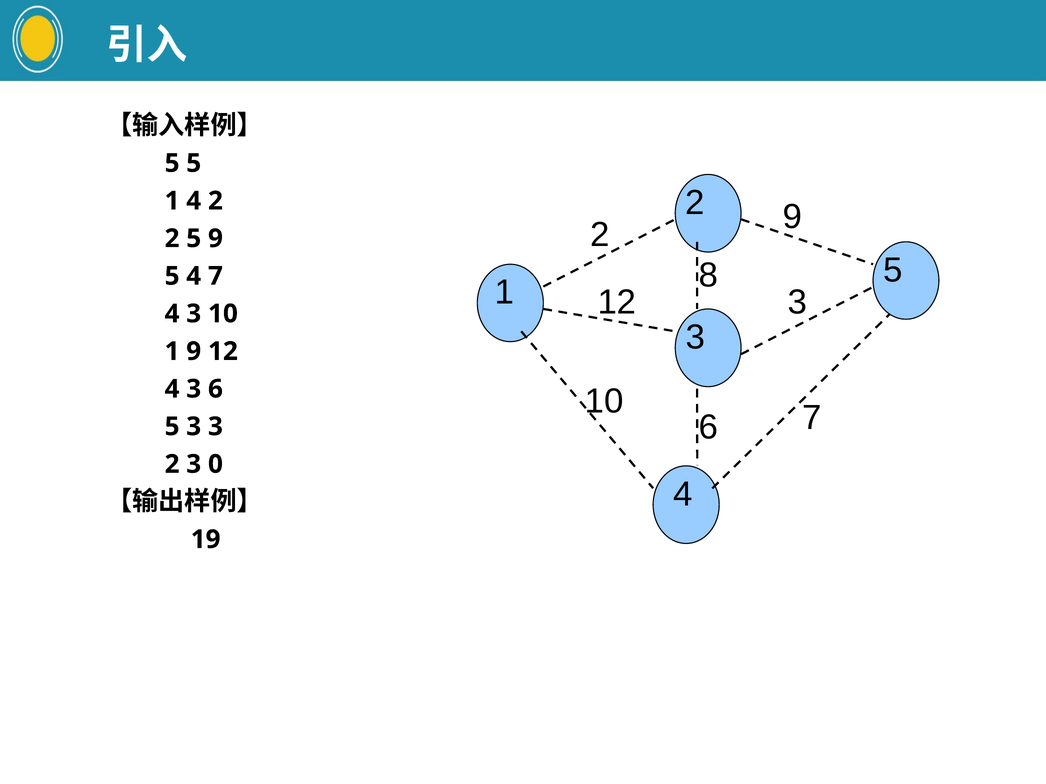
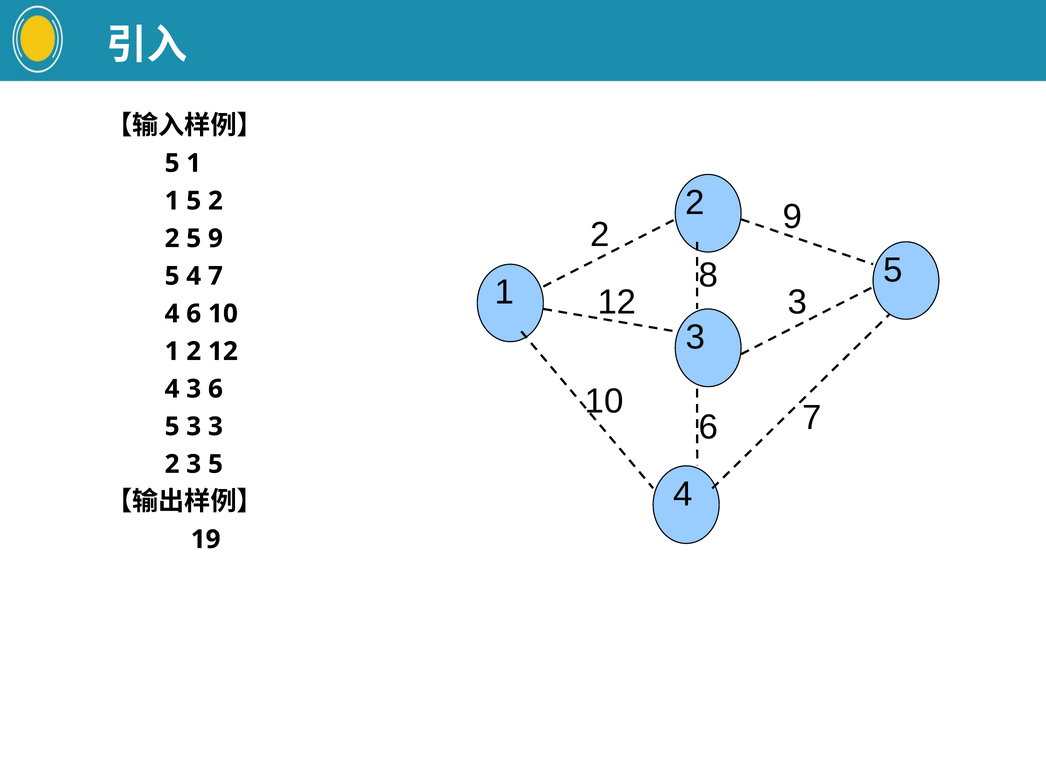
5 5: 5 -> 1
1 4: 4 -> 5
3 at (194, 314): 3 -> 6
9 at (194, 352): 9 -> 2
3 0: 0 -> 5
